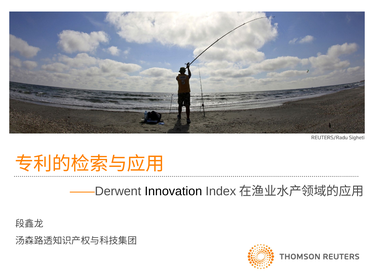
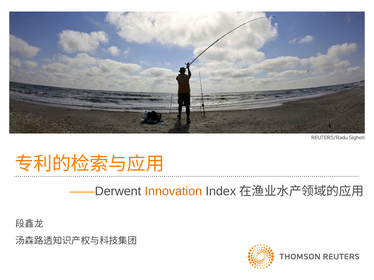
Innovation colour: black -> orange
